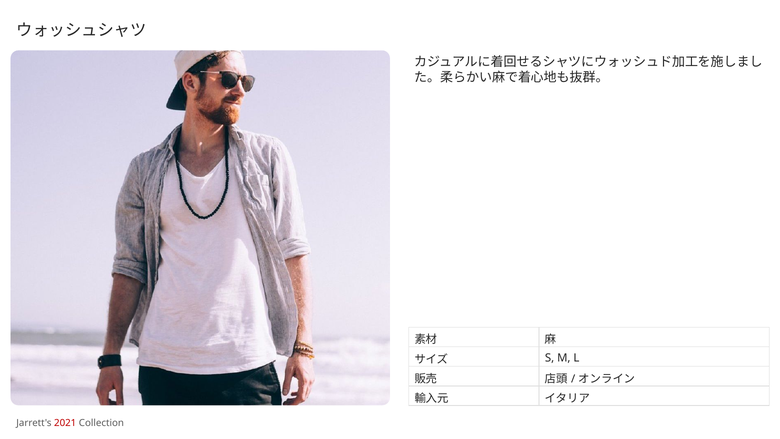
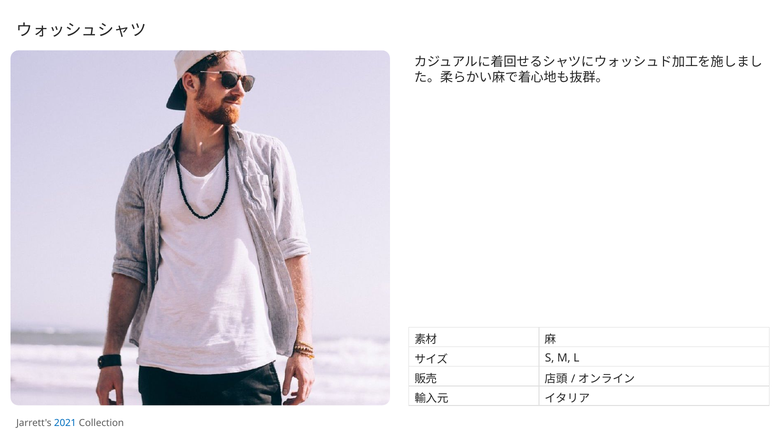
2021 colour: red -> blue
